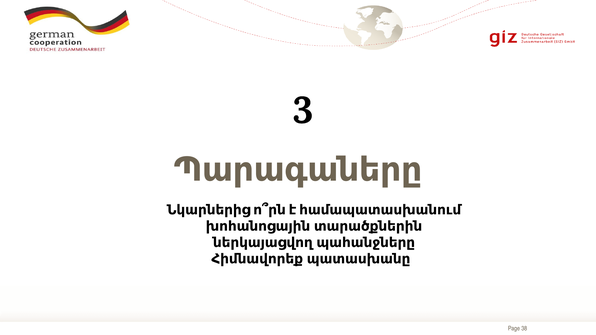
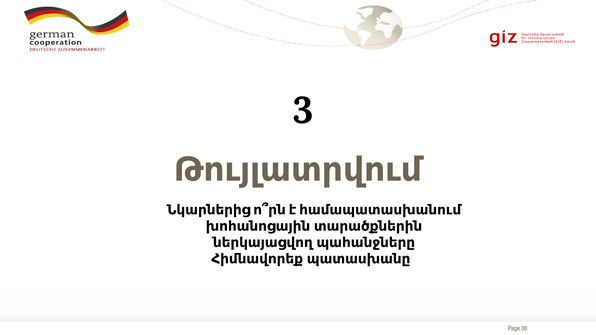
Պարագաները: Պարագաները -> Թույլատրվում
